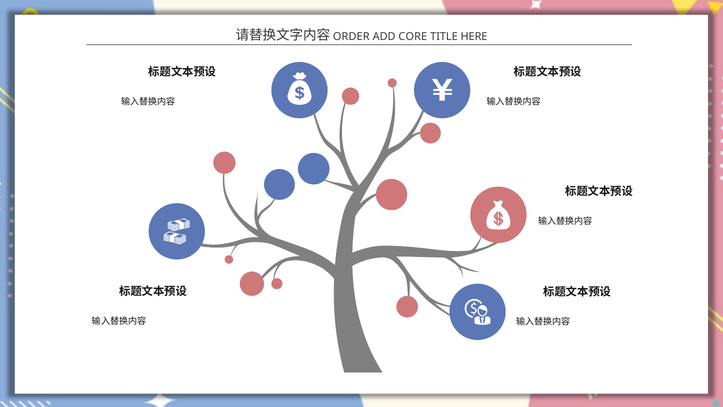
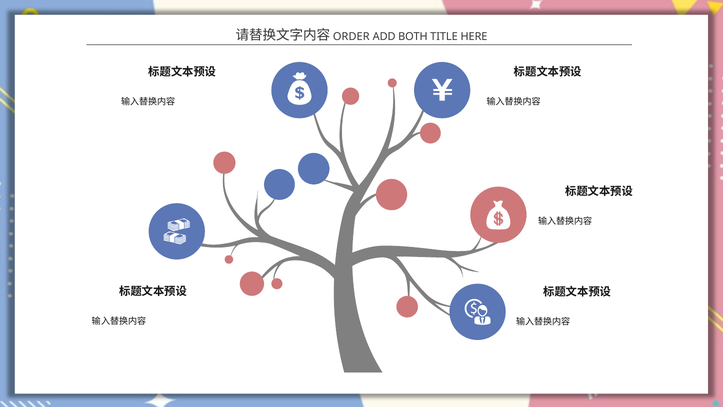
CORE: CORE -> BOTH
